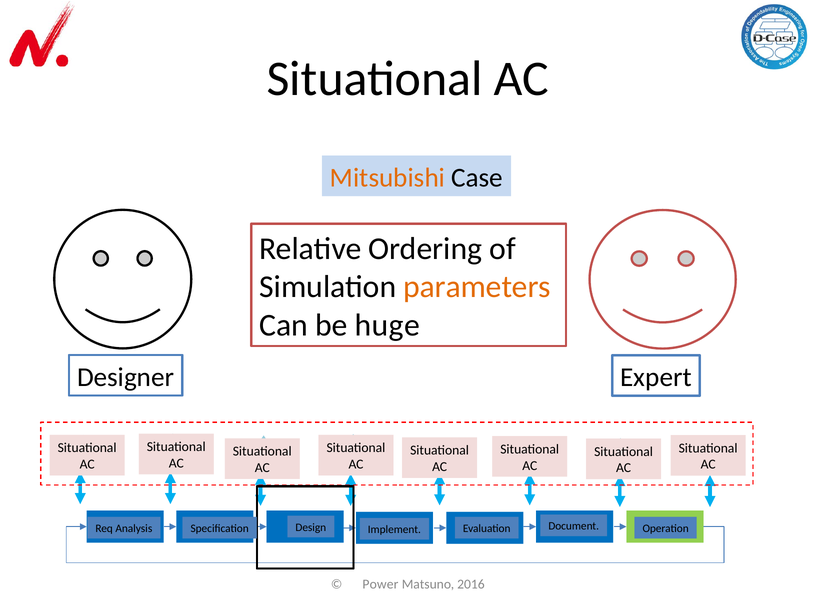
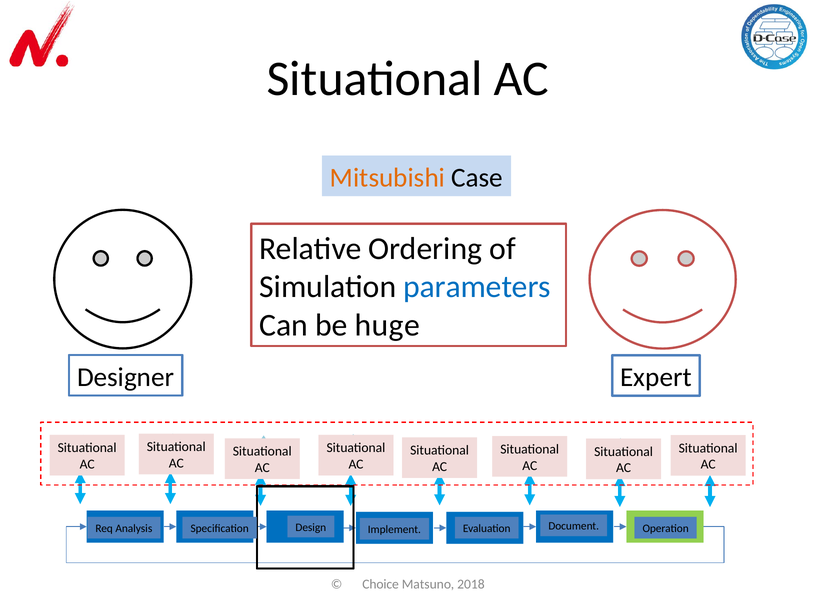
parameters colour: orange -> blue
Power: Power -> Choice
2016: 2016 -> 2018
